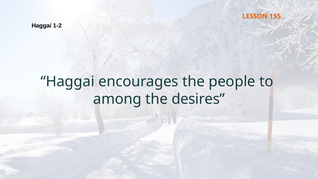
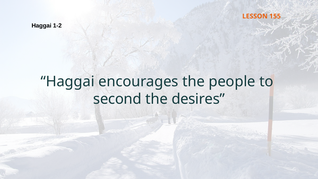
among: among -> second
